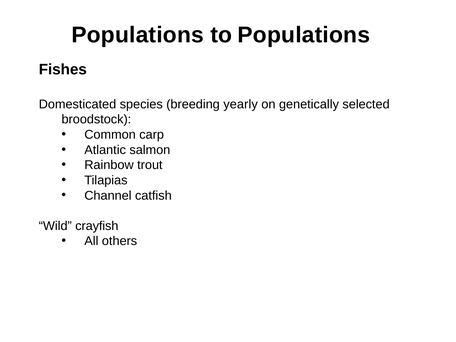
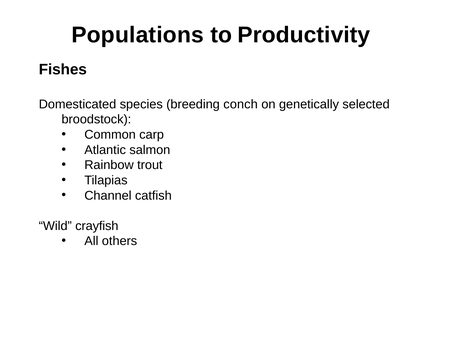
to Populations: Populations -> Productivity
yearly: yearly -> conch
